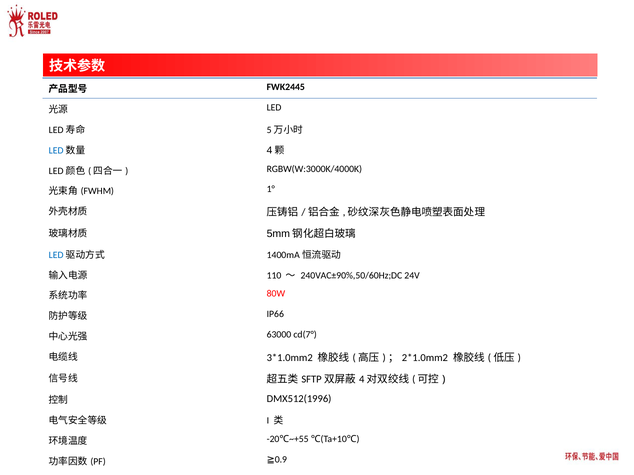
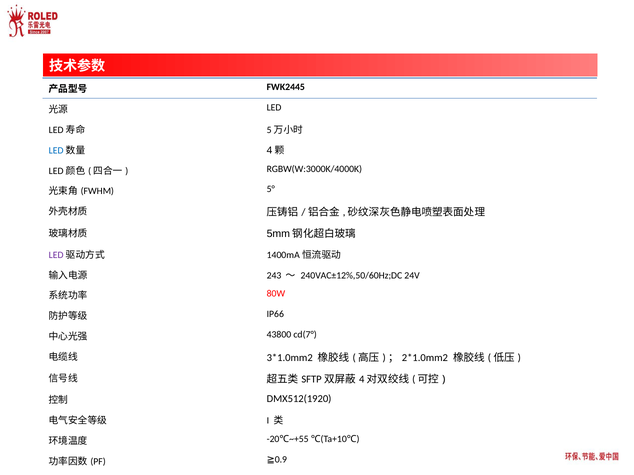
1°: 1° -> 5°
LED at (56, 255) colour: blue -> purple
110: 110 -> 243
240VAC±90%,50/60Hz;DC: 240VAC±90%,50/60Hz;DC -> 240VAC±12%,50/60Hz;DC
63000: 63000 -> 43800
DMX512(1996: DMX512(1996 -> DMX512(1920
